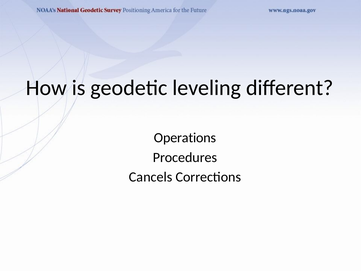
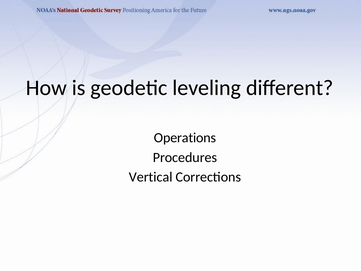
Cancels: Cancels -> Vertical
